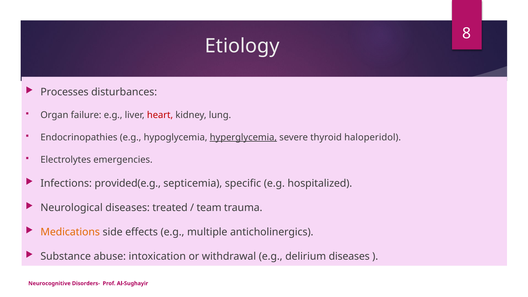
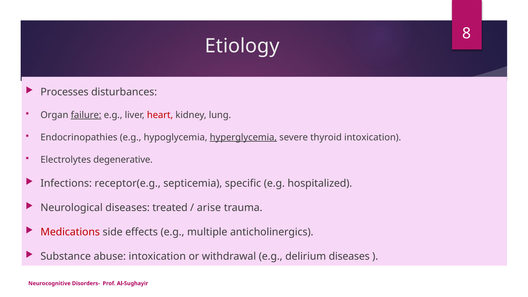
failure underline: none -> present
thyroid haloperidol: haloperidol -> intoxication
emergencies: emergencies -> degenerative
provided(e.g: provided(e.g -> receptor(e.g
team: team -> arise
Medications colour: orange -> red
